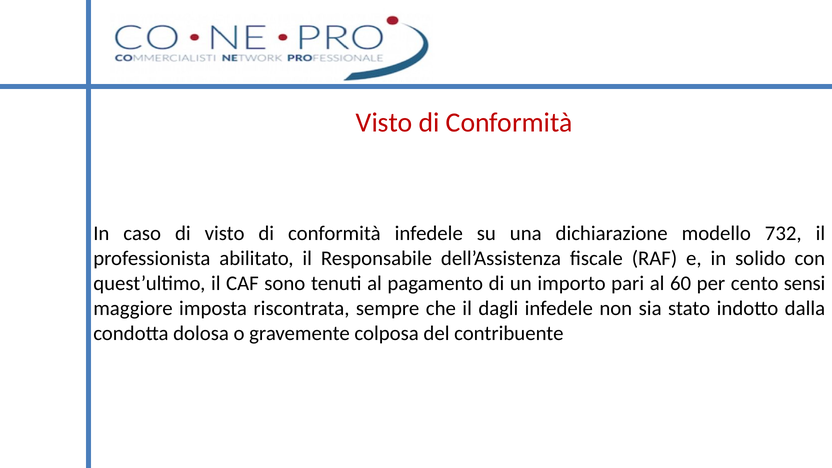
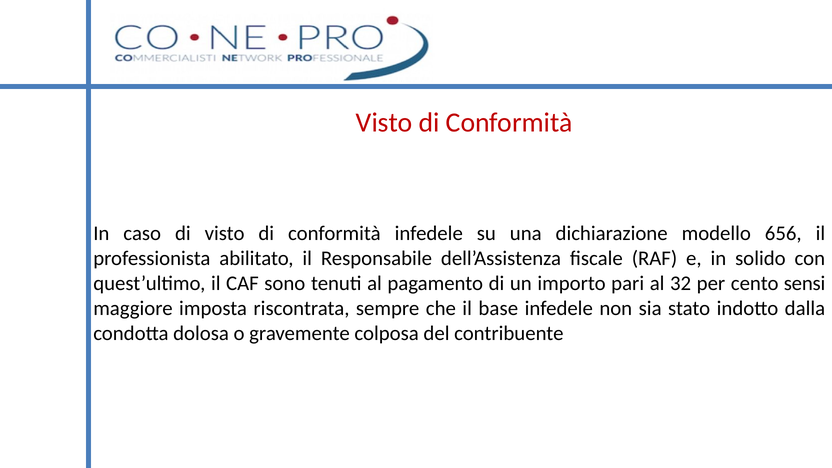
732: 732 -> 656
60: 60 -> 32
dagli: dagli -> base
